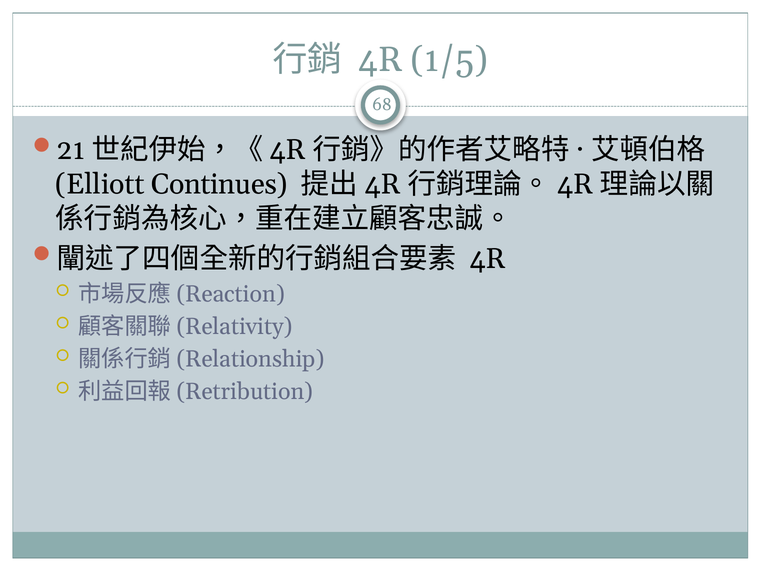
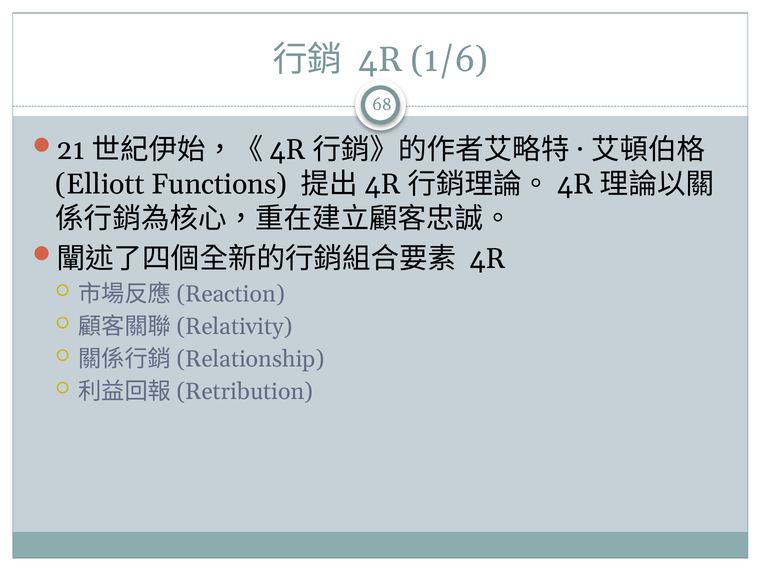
1/5: 1/5 -> 1/6
Continues: Continues -> Functions
